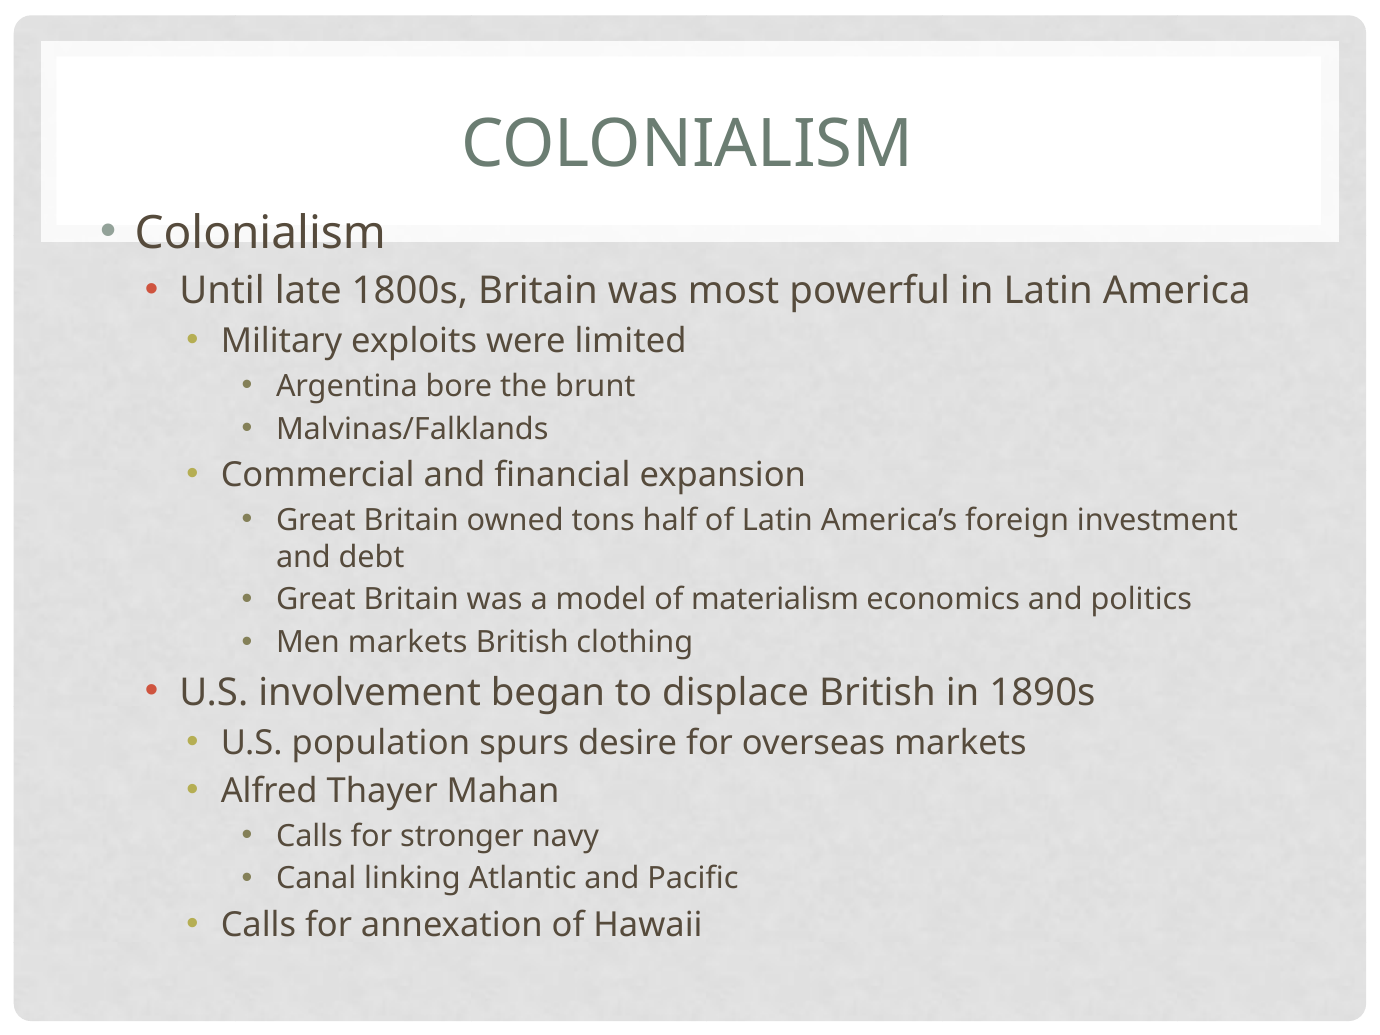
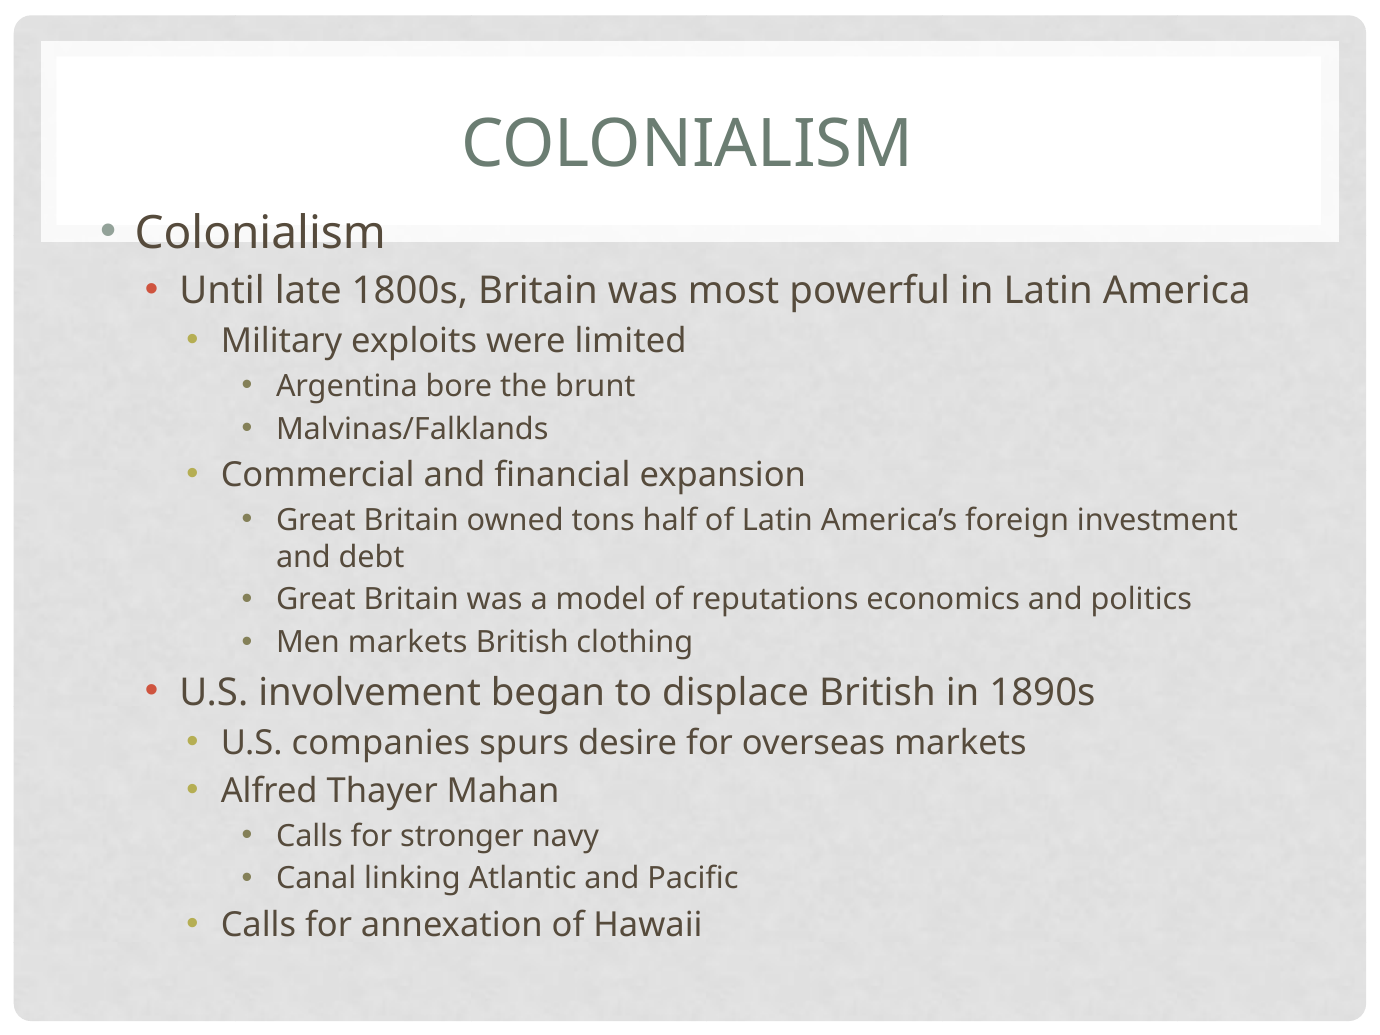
materialism: materialism -> reputations
population: population -> companies
